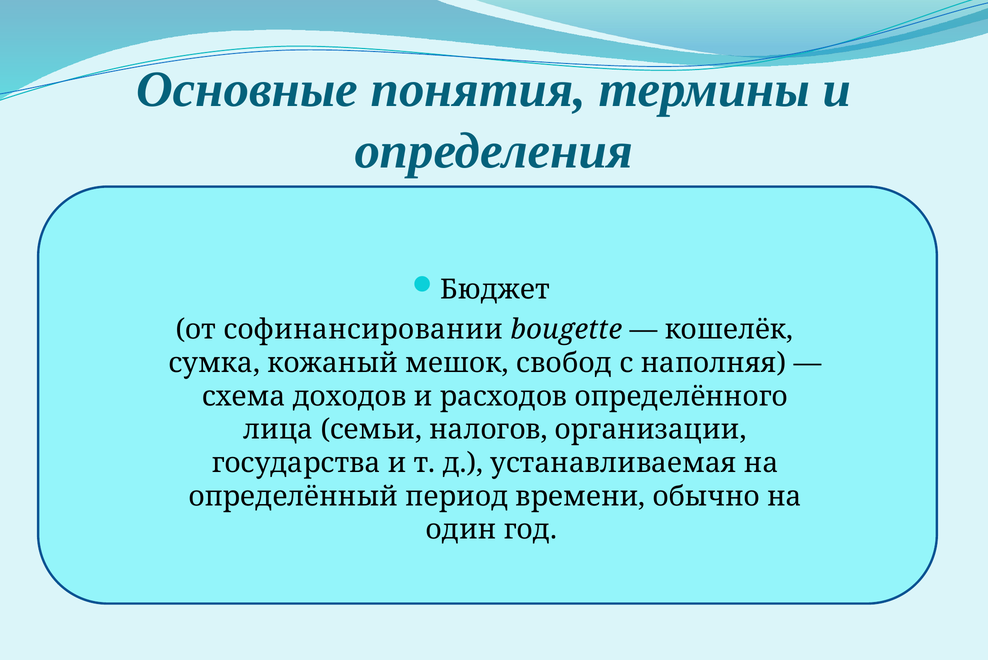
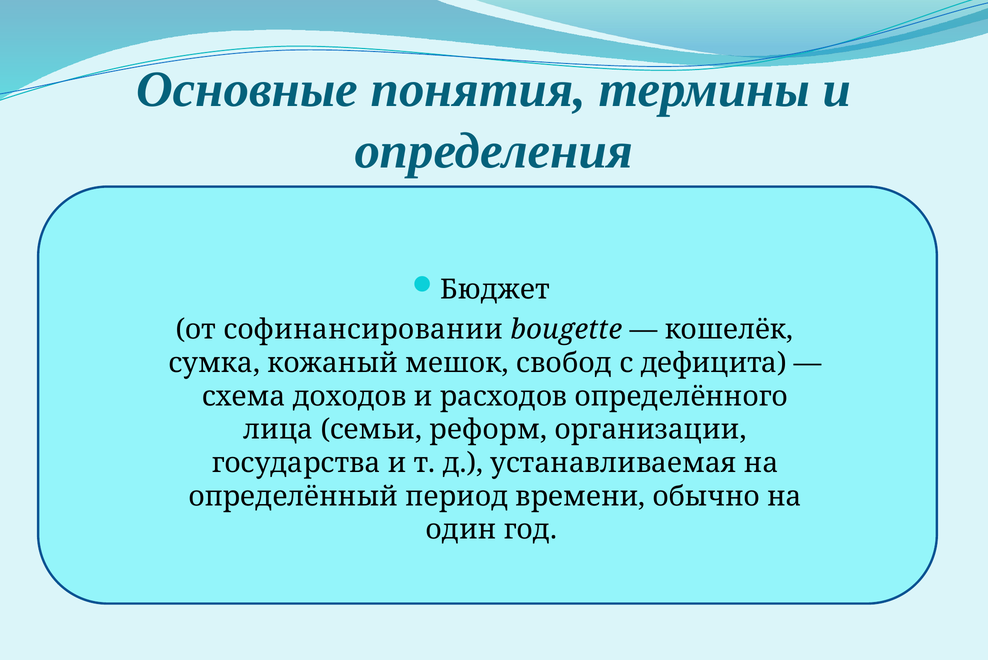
наполняя: наполняя -> дефицита
налогов: налогов -> реформ
